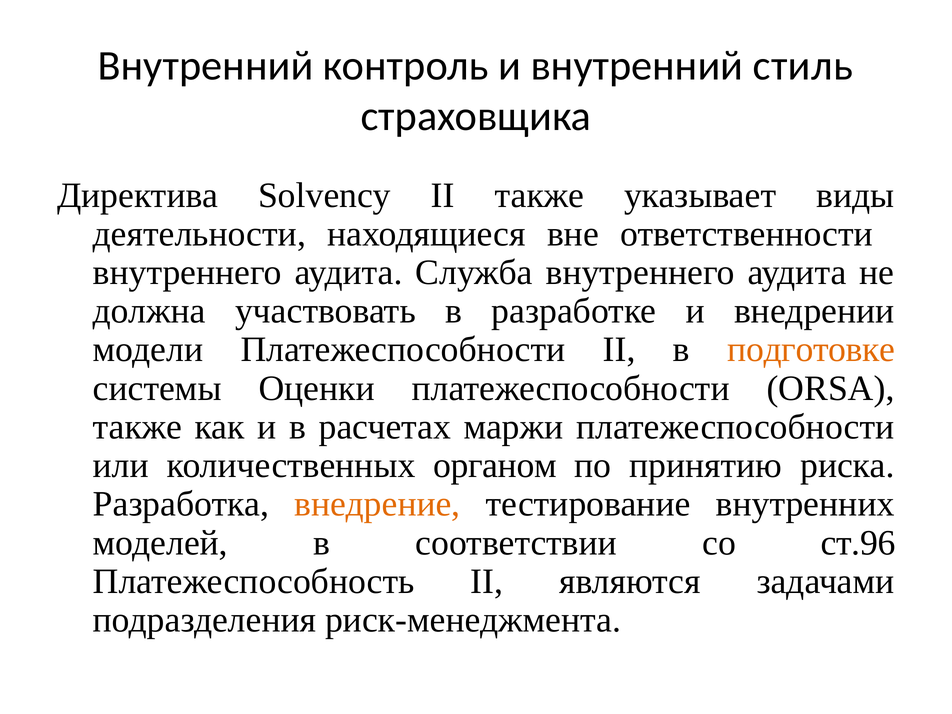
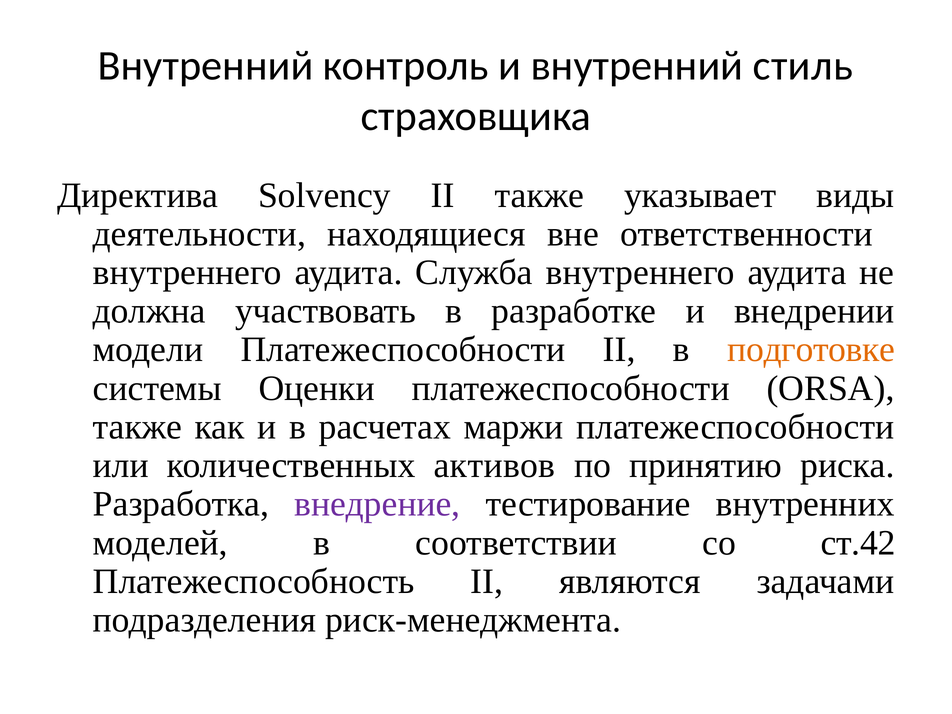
органом: органом -> активов
внедрение colour: orange -> purple
ст.96: ст.96 -> ст.42
